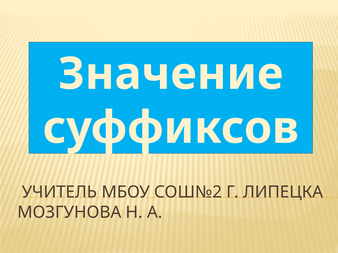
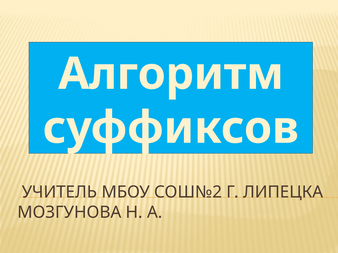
Значение: Значение -> Алгоритм
